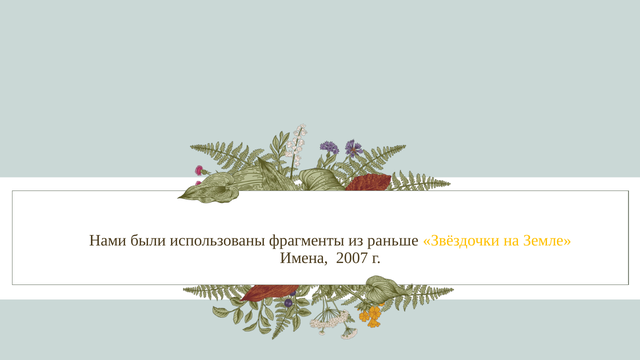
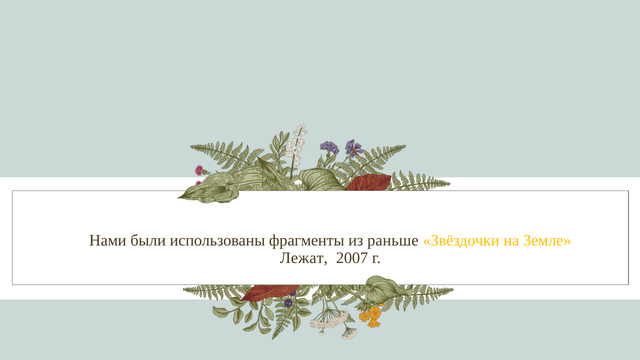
Имена: Имена -> Лежат
